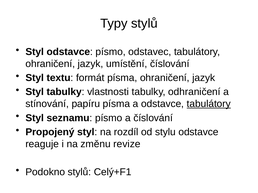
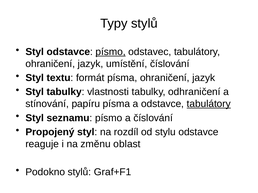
písmo at (111, 52) underline: none -> present
revize: revize -> oblast
Celý+F1: Celý+F1 -> Graf+F1
